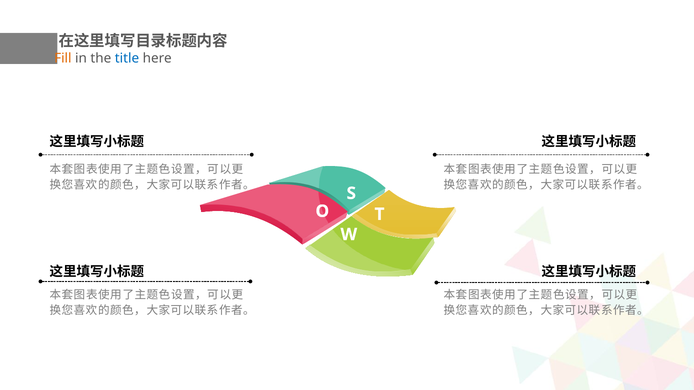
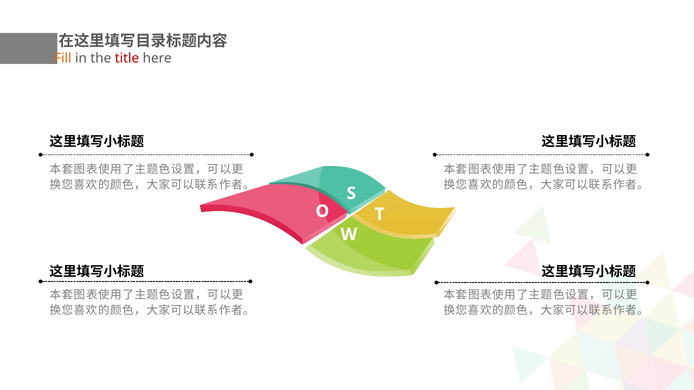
title colour: blue -> red
